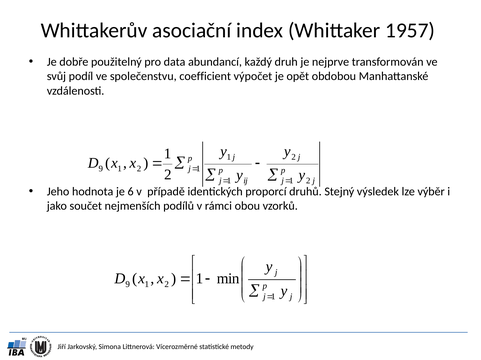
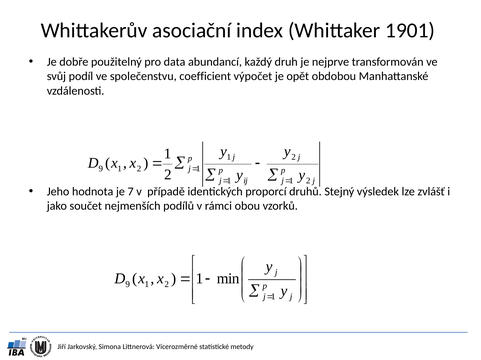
1957: 1957 -> 1901
6: 6 -> 7
výběr: výběr -> zvlášť
